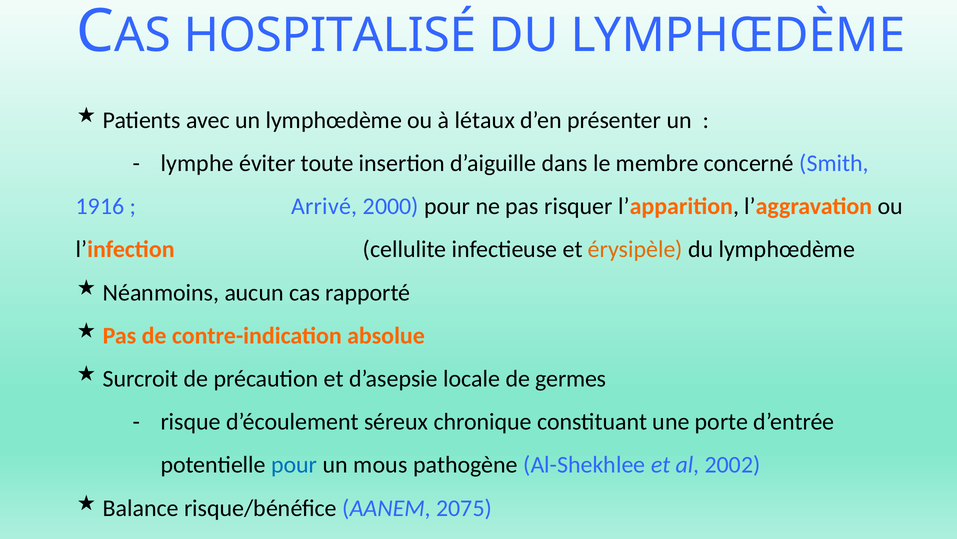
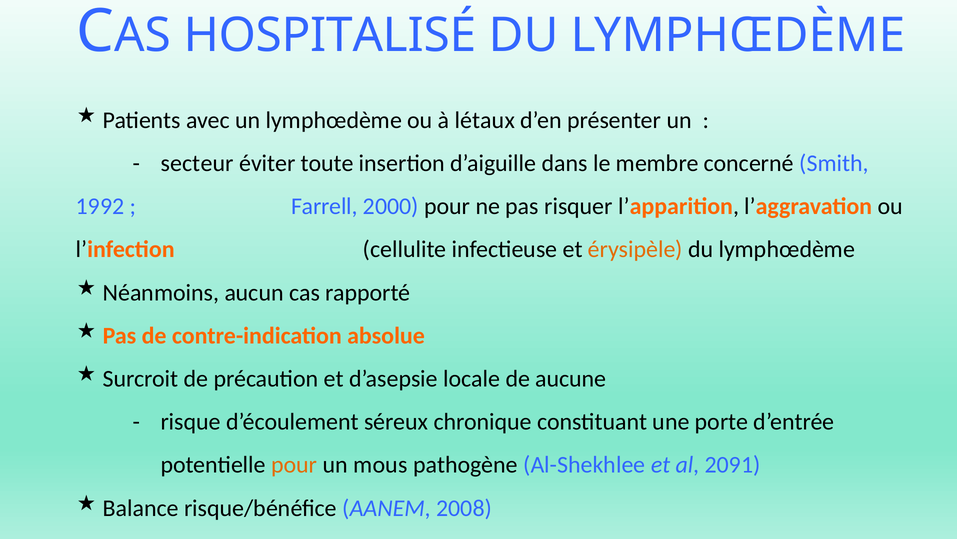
lymphe: lymphe -> secteur
1916: 1916 -> 1992
Arrivé: Arrivé -> Farrell
germes: germes -> aucune
pour at (294, 464) colour: blue -> orange
2002: 2002 -> 2091
2075: 2075 -> 2008
